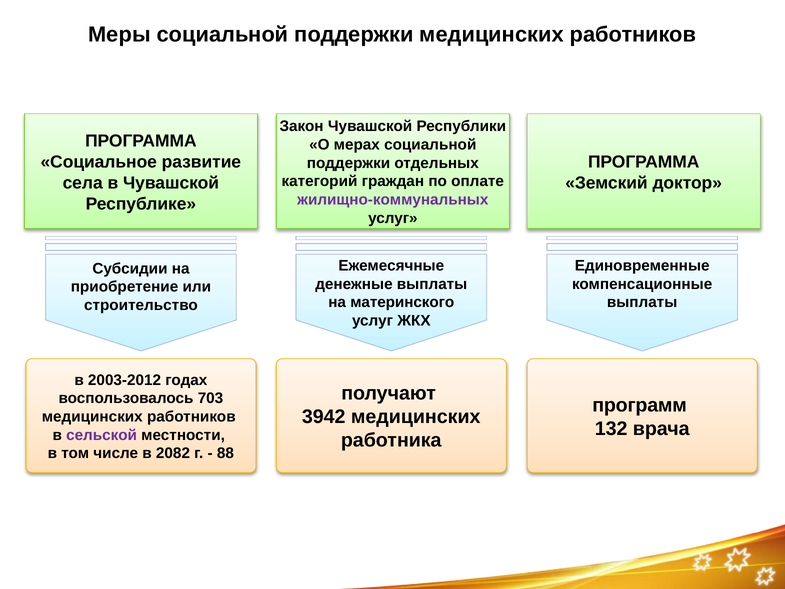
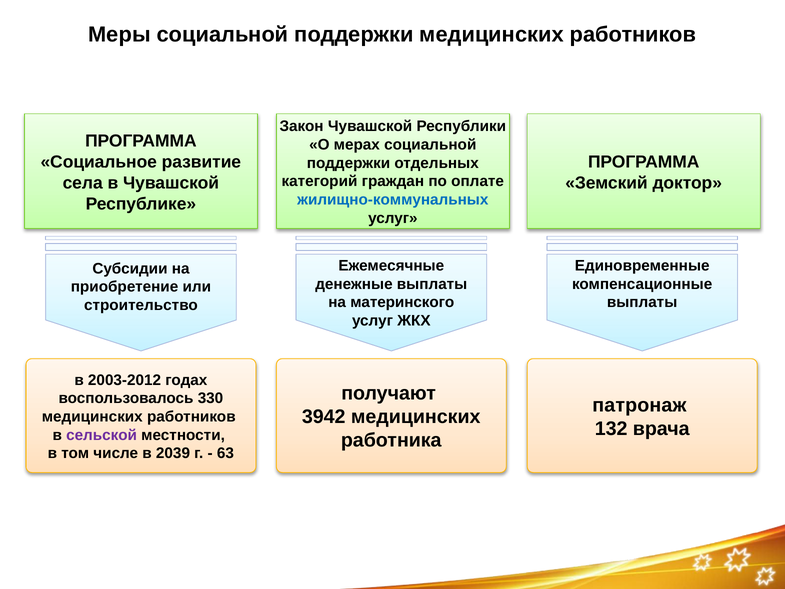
жилищно-коммунальных colour: purple -> blue
703: 703 -> 330
программ: программ -> патронаж
2082: 2082 -> 2039
88: 88 -> 63
